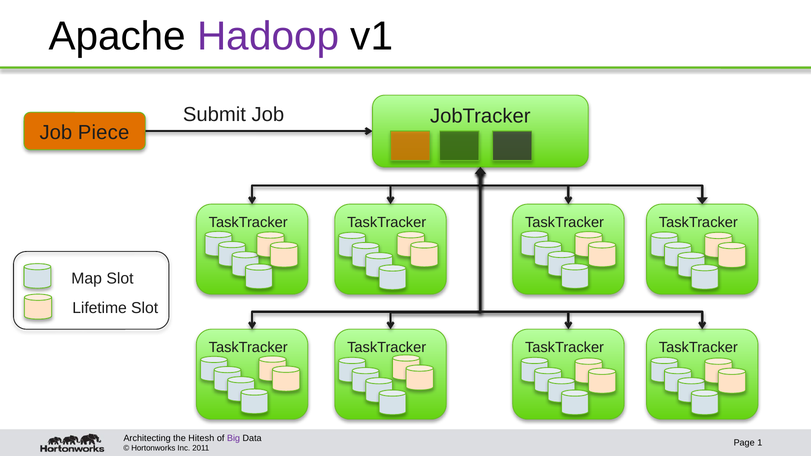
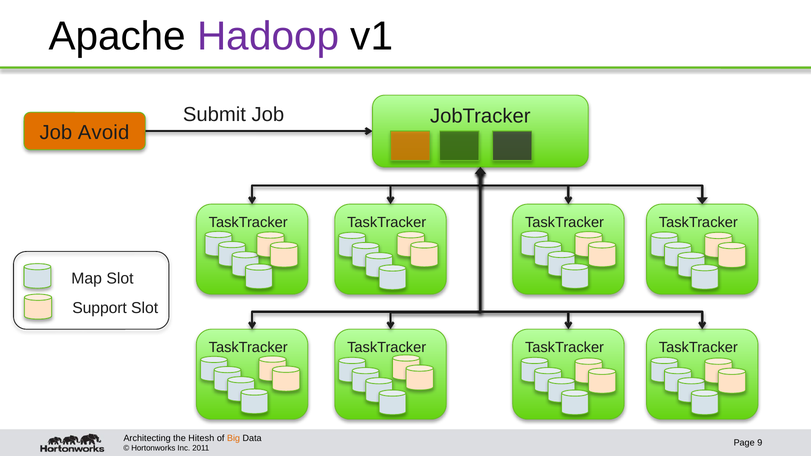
Piece: Piece -> Avoid
Lifetime: Lifetime -> Support
Big colour: purple -> orange
1: 1 -> 9
